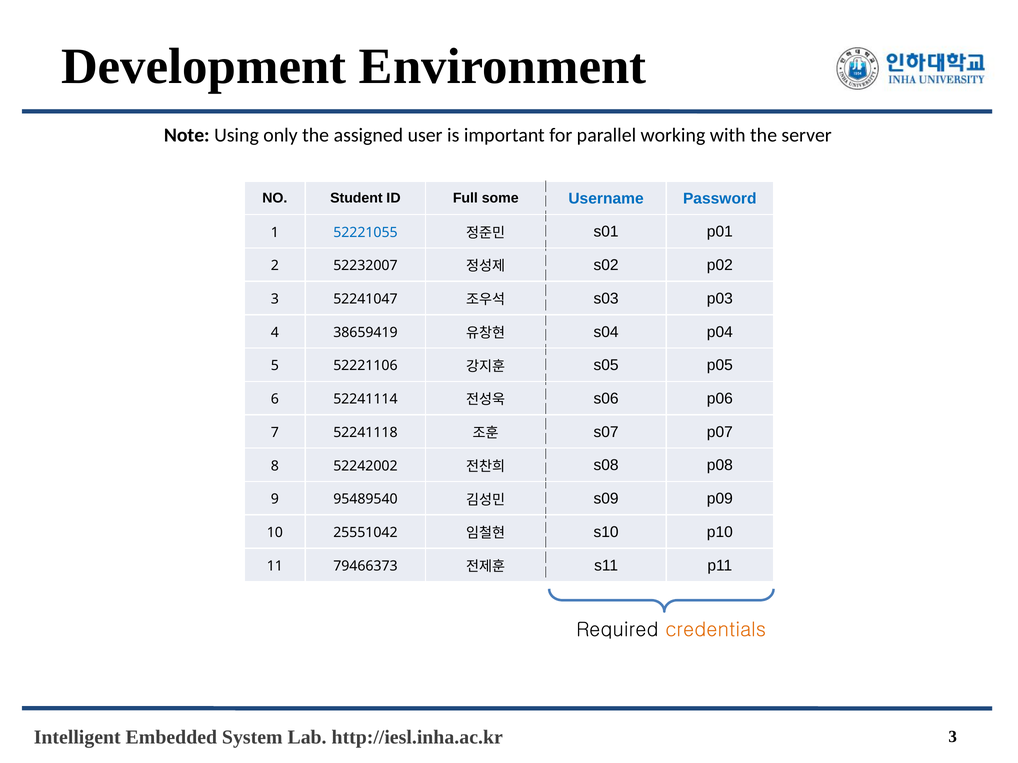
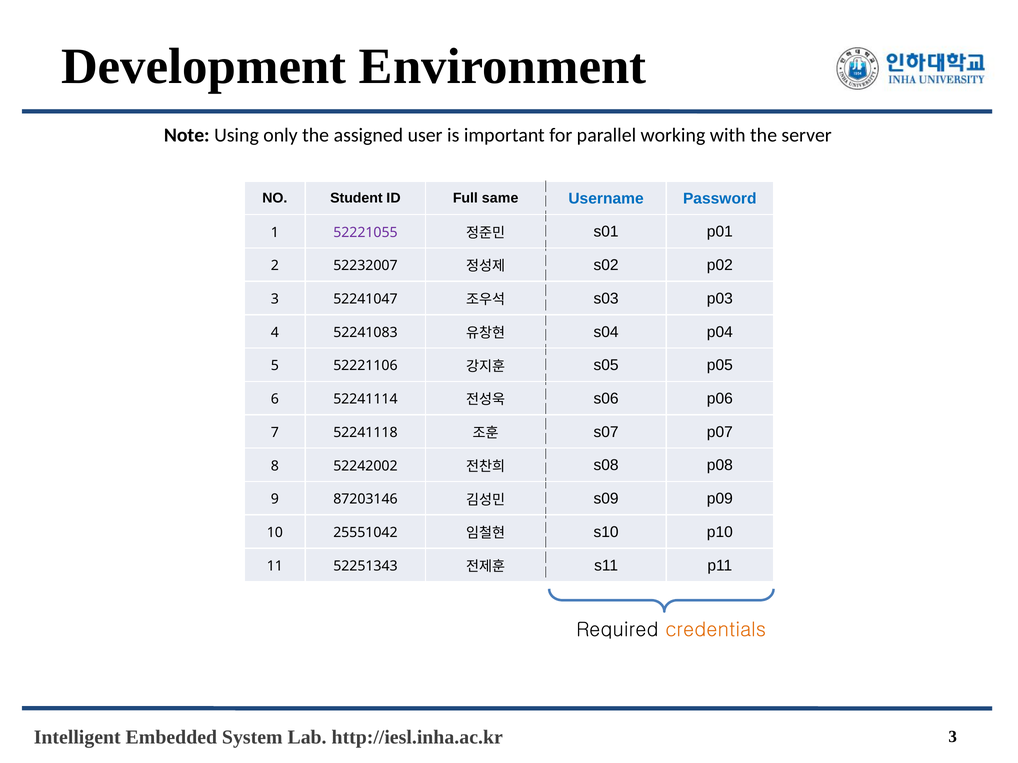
some: some -> same
52221055 colour: blue -> purple
38659419: 38659419 -> 52241083
95489540: 95489540 -> 87203146
79466373: 79466373 -> 52251343
